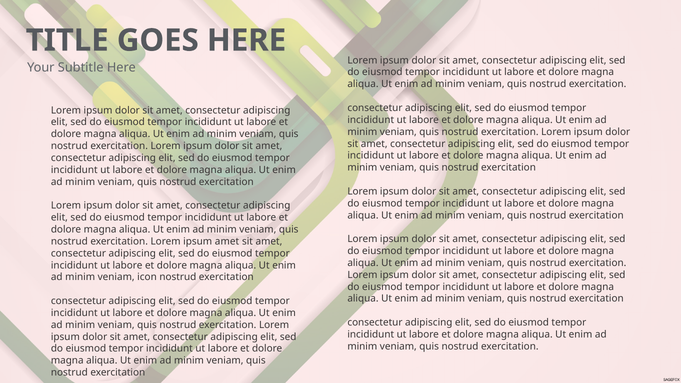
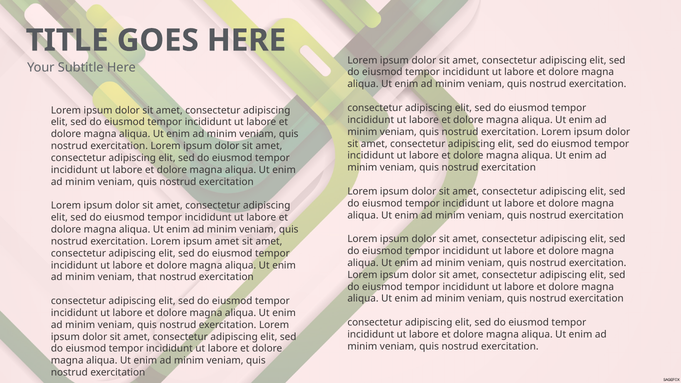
icon: icon -> that
